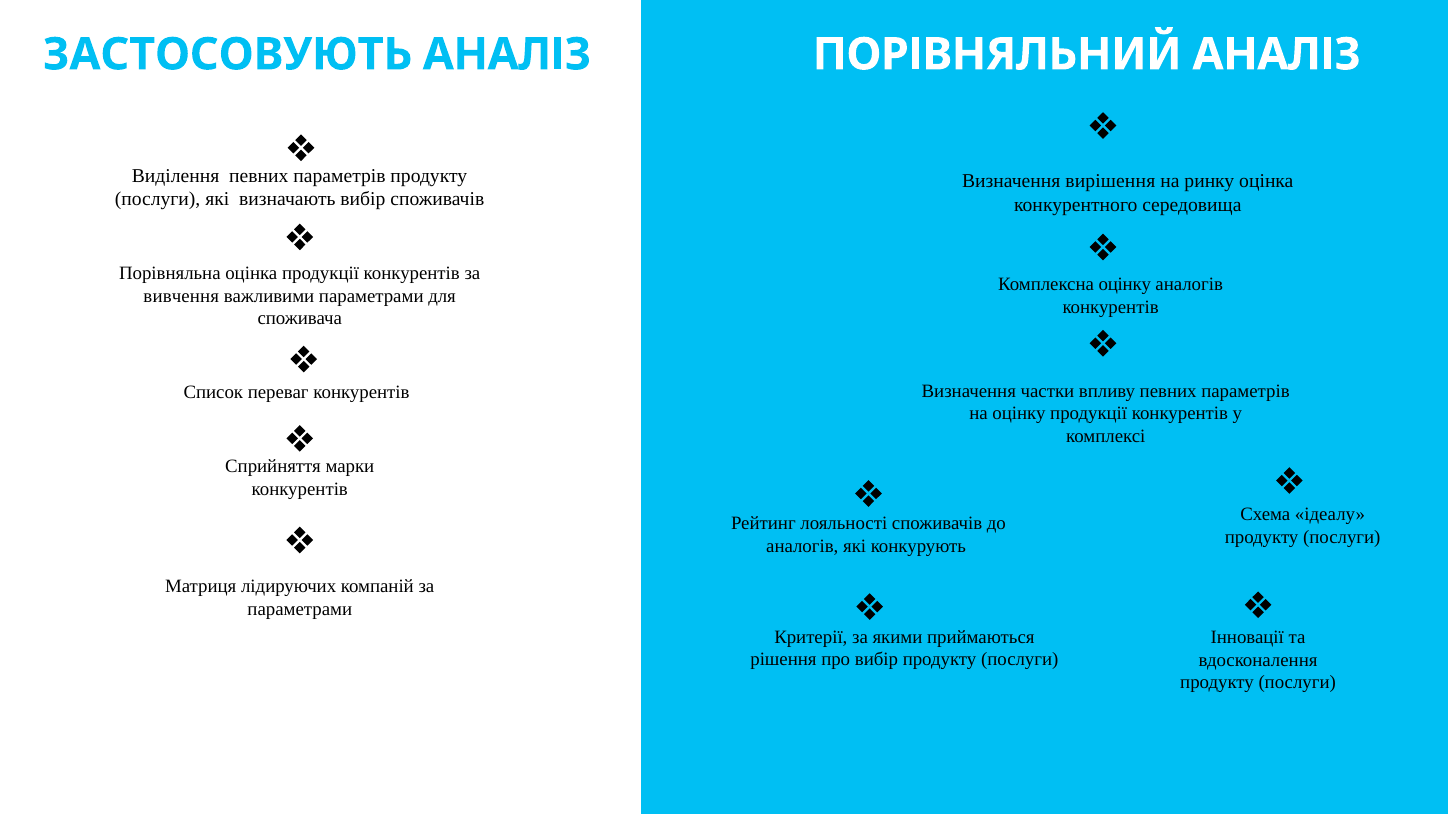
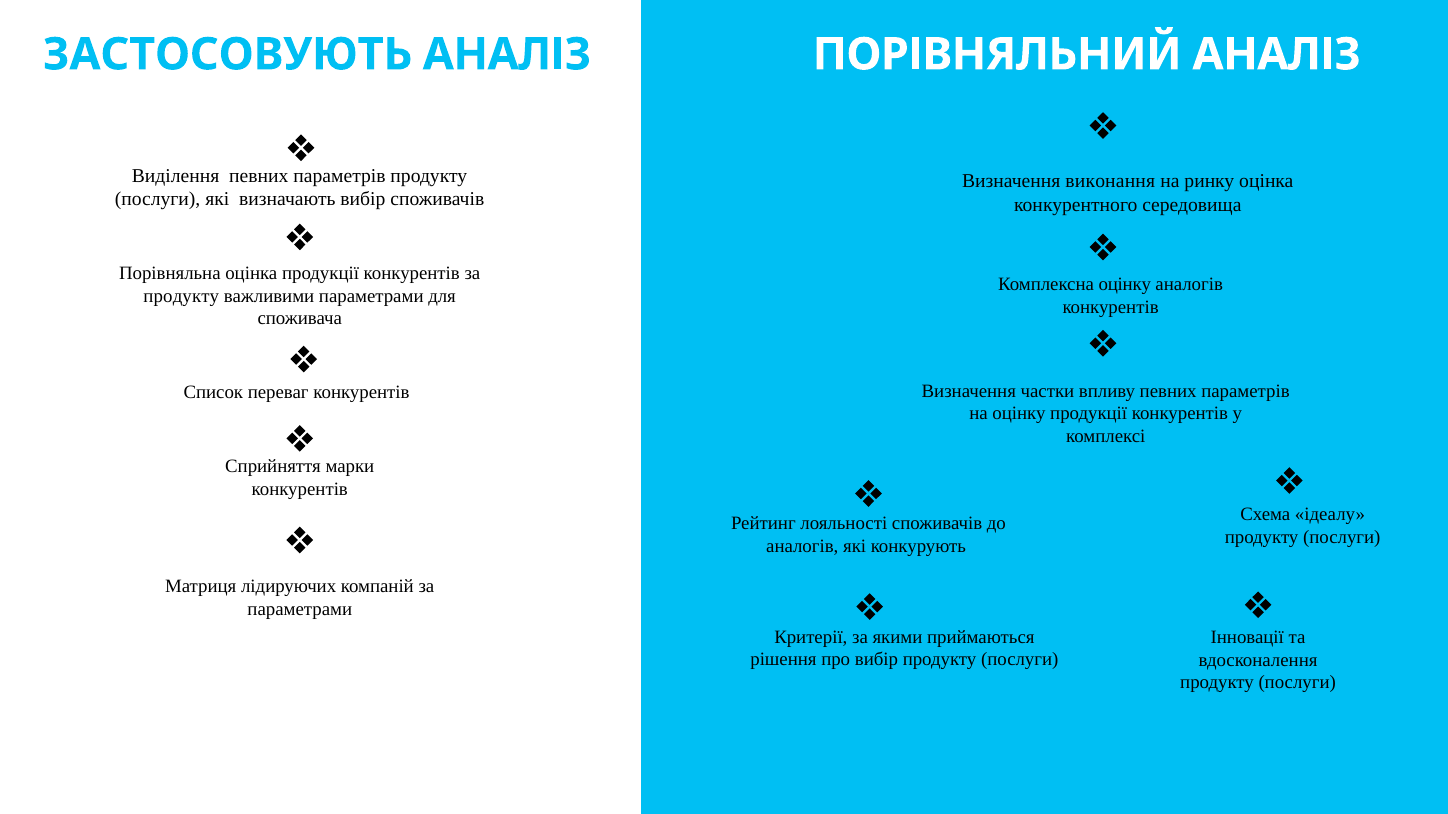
вирішення: вирішення -> виконання
вивчення at (181, 296): вивчення -> продукту
